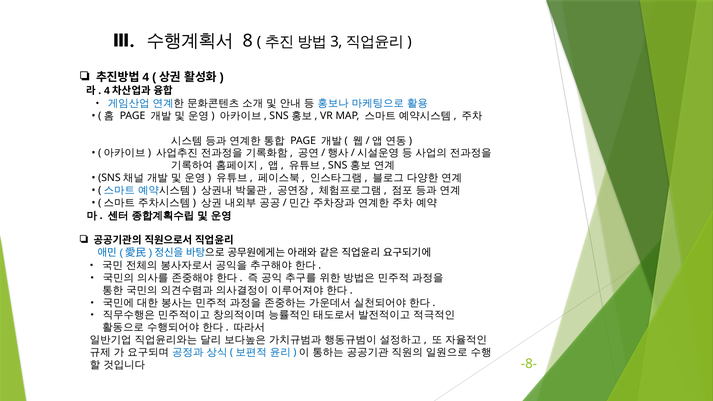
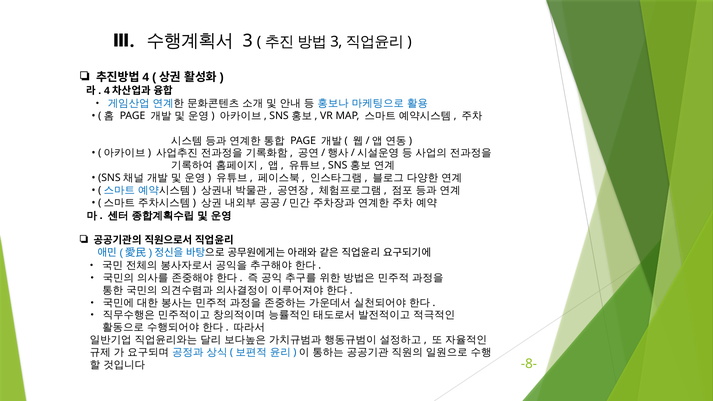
8: 8 -> 3
